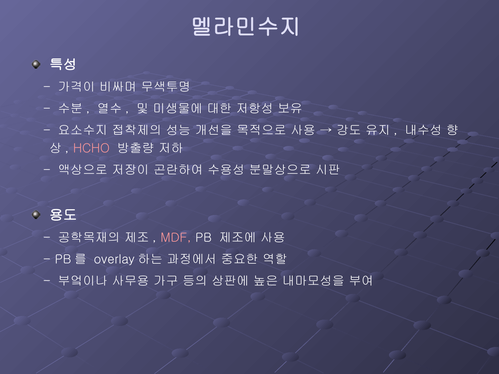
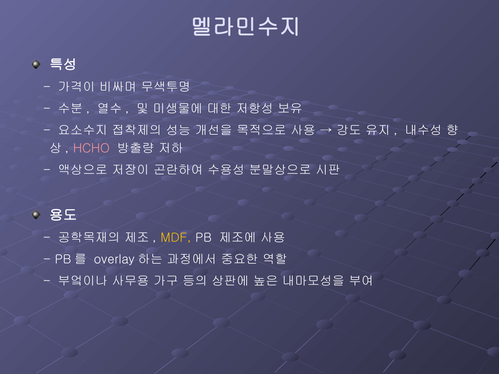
MDF colour: pink -> yellow
